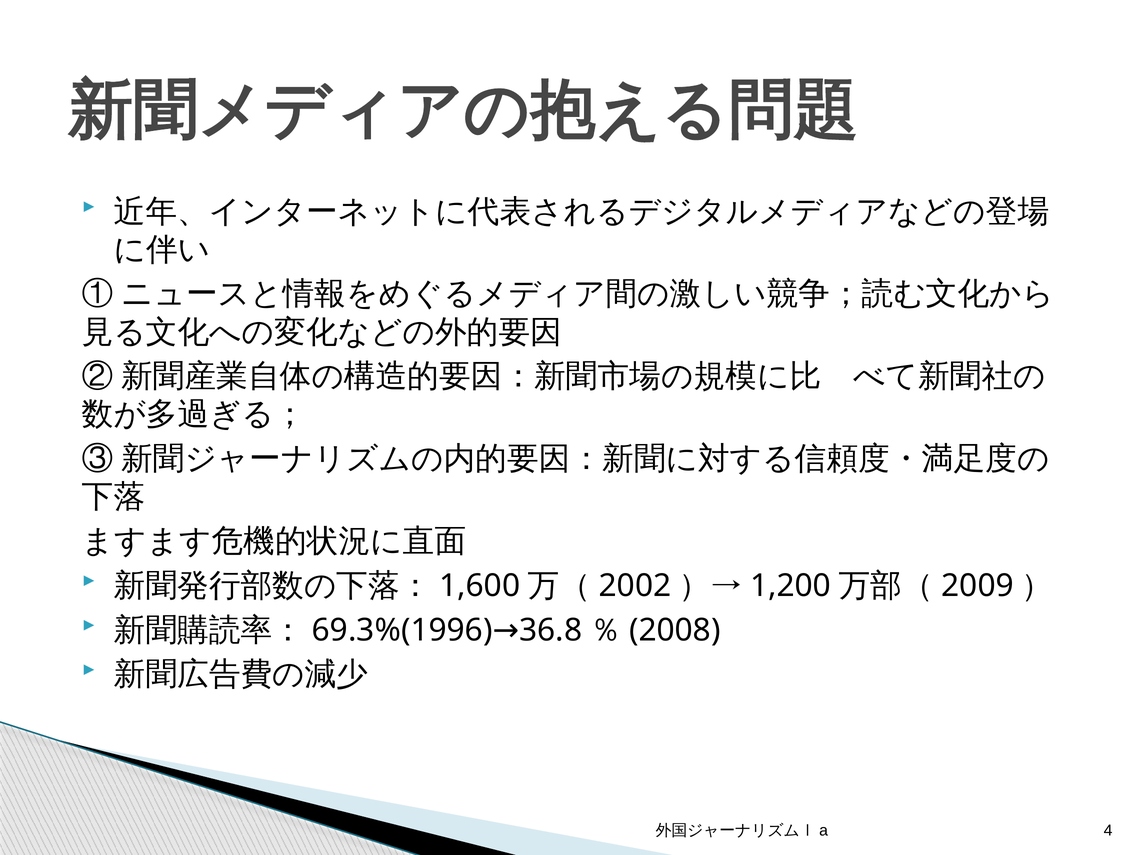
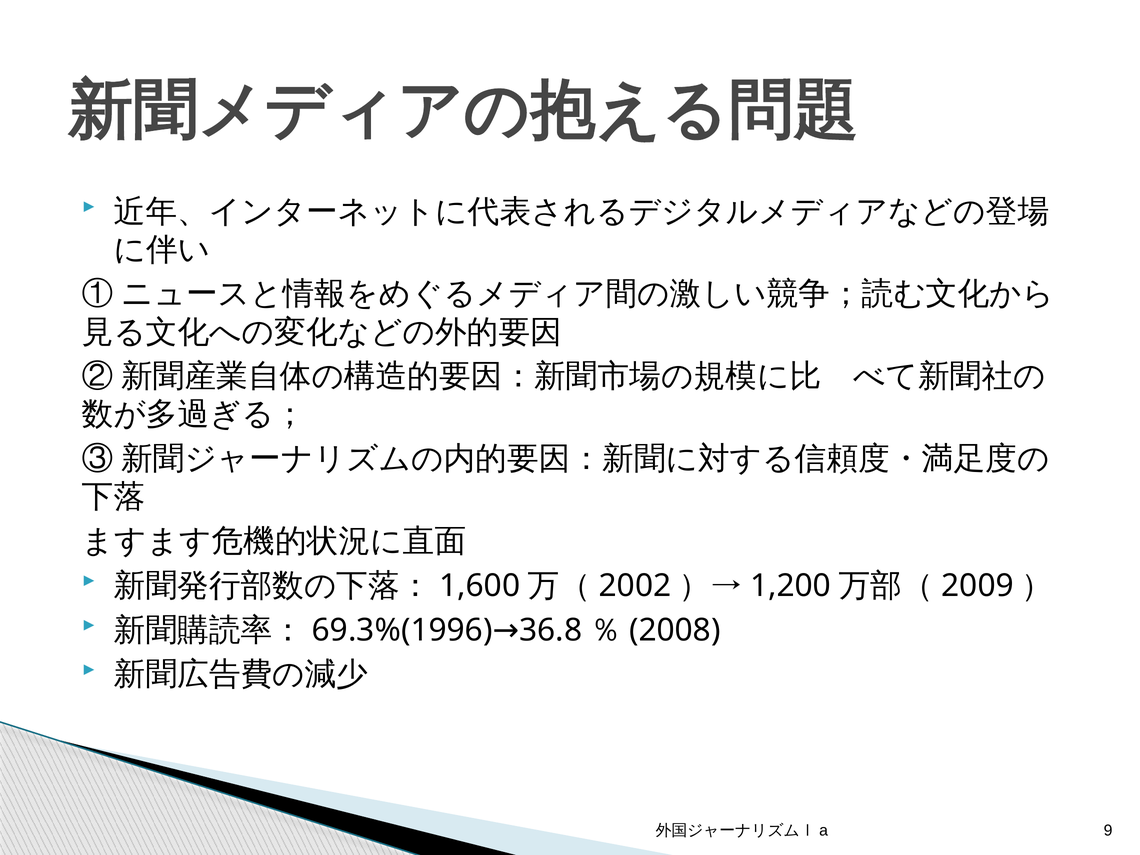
4: 4 -> 9
